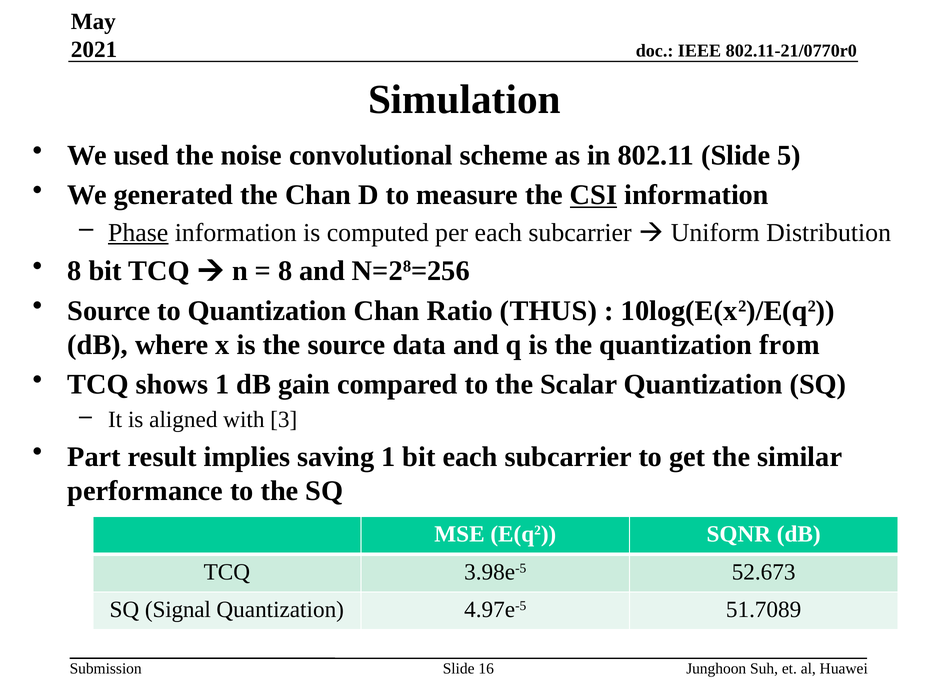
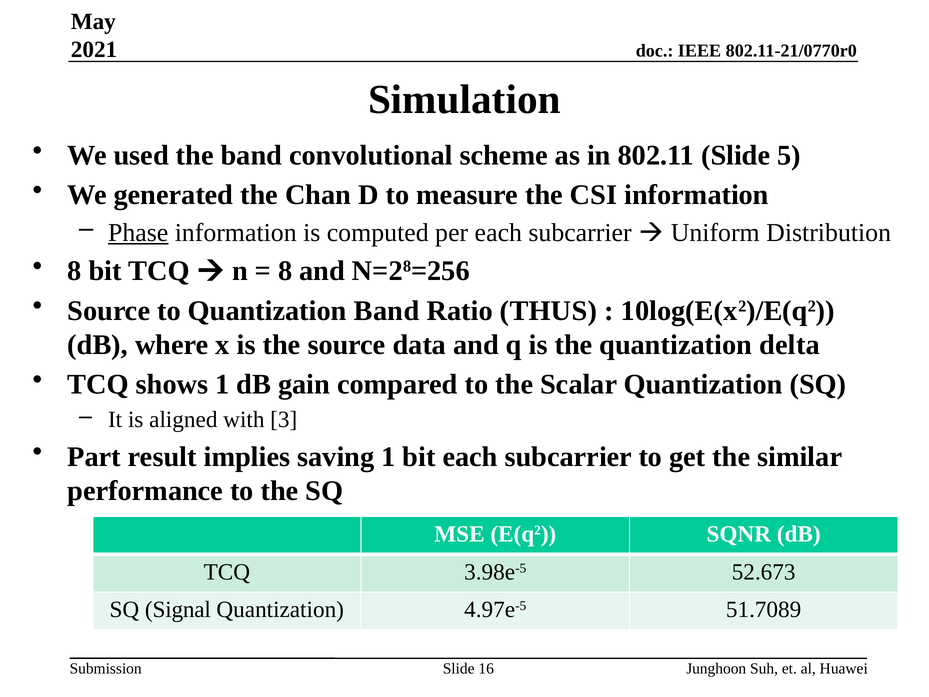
the noise: noise -> band
CSI underline: present -> none
Quantization Chan: Chan -> Band
from: from -> delta
